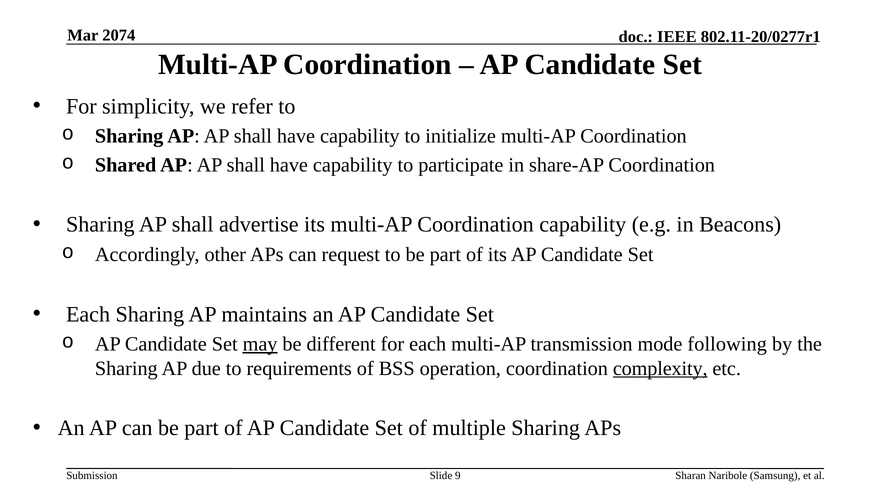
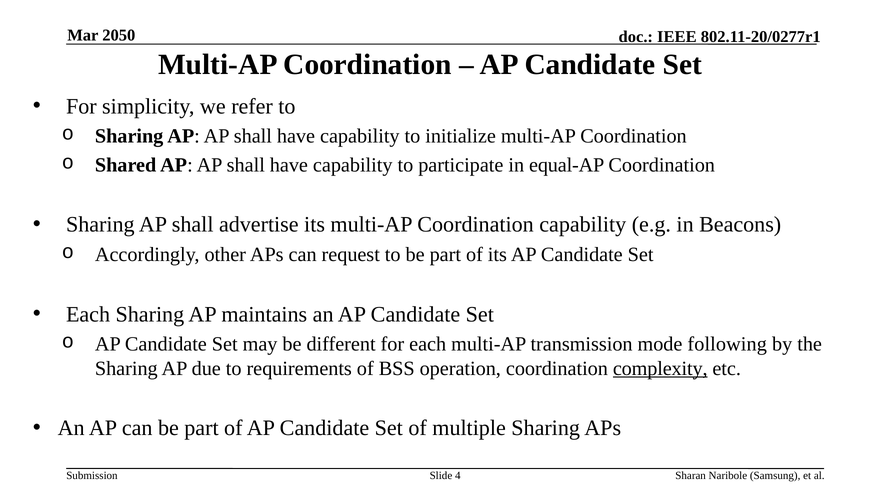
2074: 2074 -> 2050
share-AP: share-AP -> equal-AP
may underline: present -> none
9: 9 -> 4
